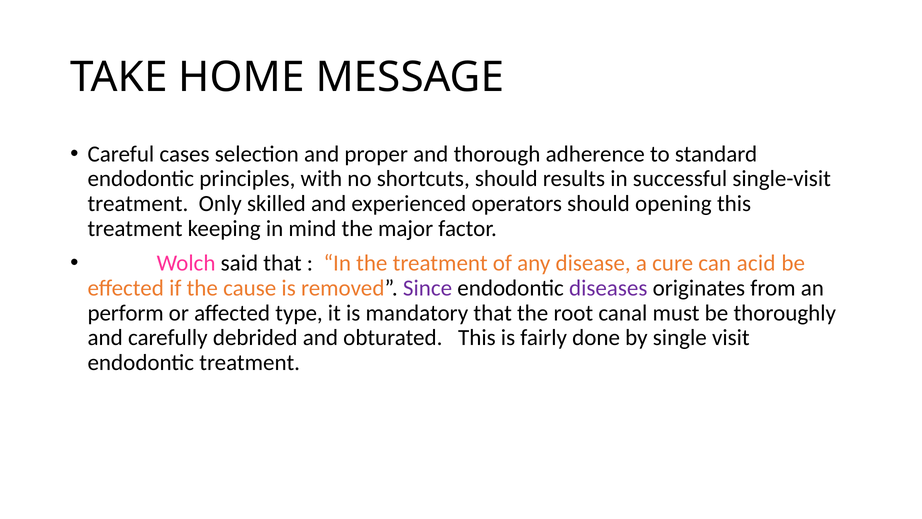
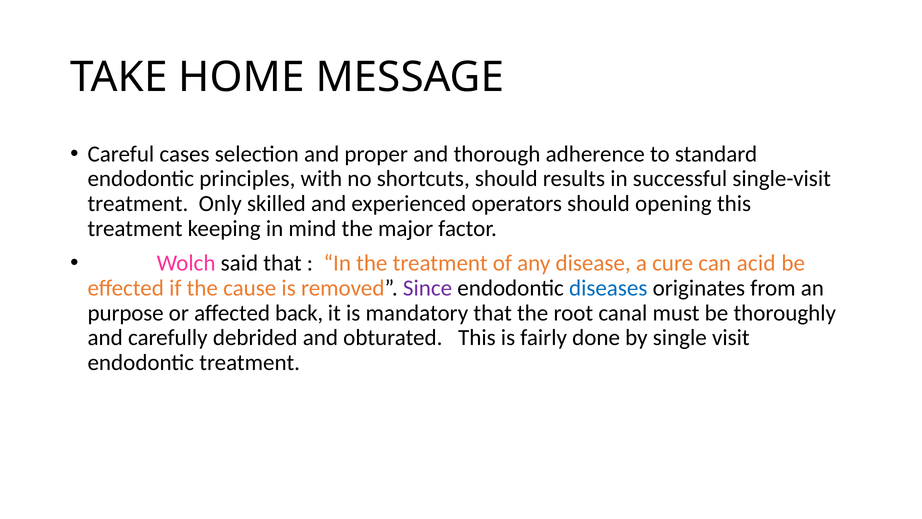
diseases colour: purple -> blue
perform: perform -> purpose
type: type -> back
